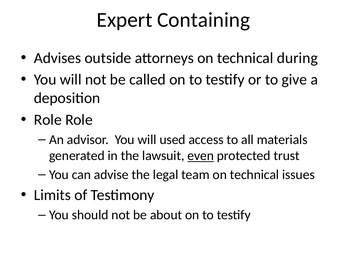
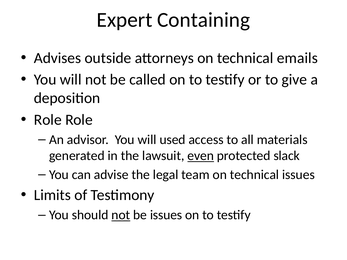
during: during -> emails
trust: trust -> slack
not at (121, 215) underline: none -> present
be about: about -> issues
